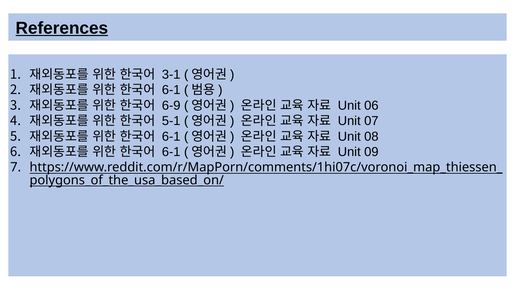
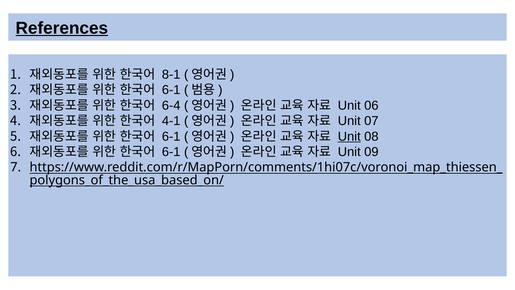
3-1: 3-1 -> 8-1
6-9: 6-9 -> 6-4
5-1: 5-1 -> 4-1
Unit at (349, 136) underline: none -> present
